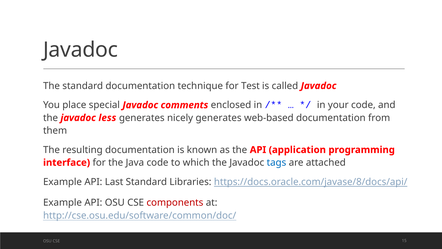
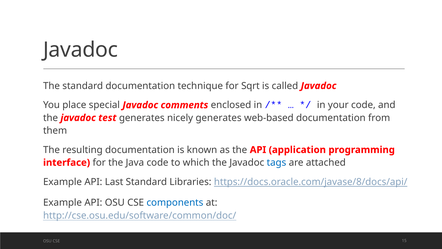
Test: Test -> Sqrt
less: less -> test
components colour: red -> blue
